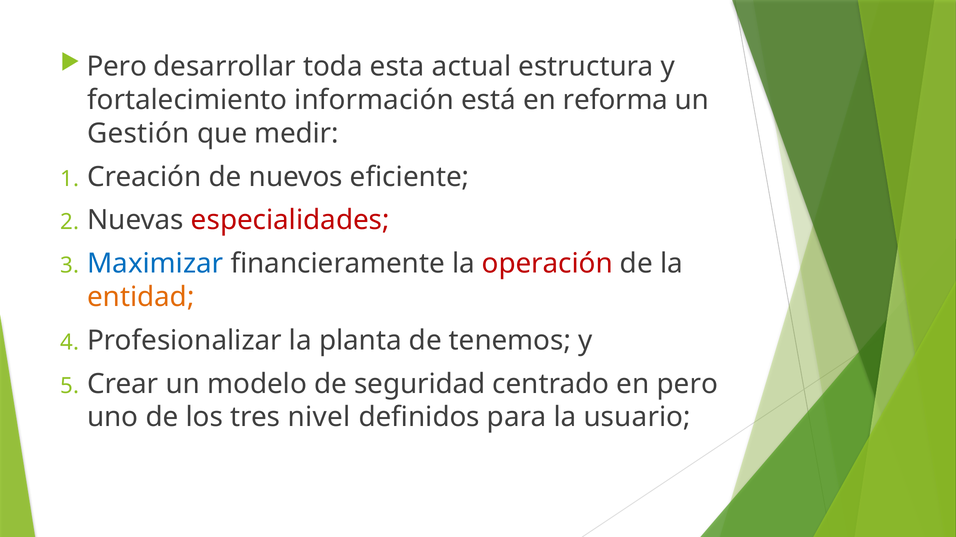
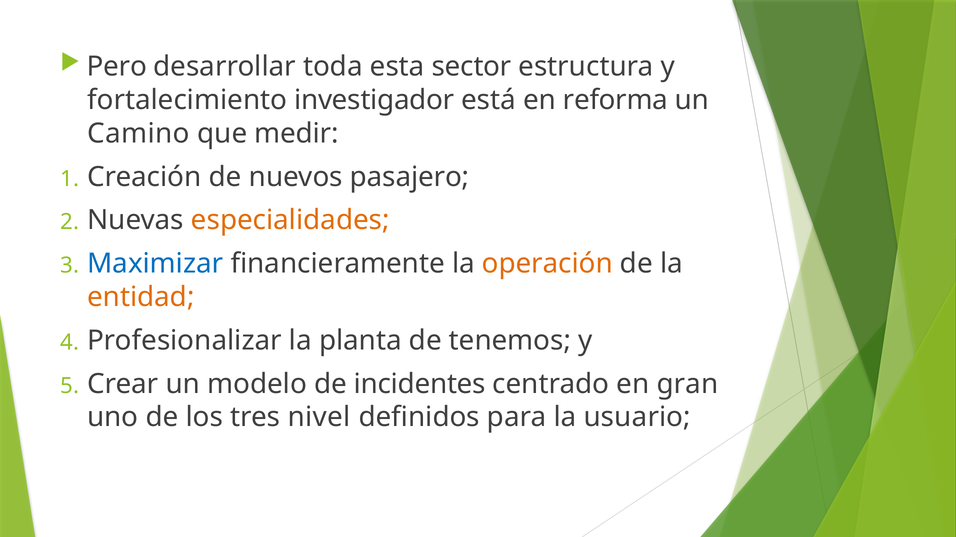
actual: actual -> sector
información: información -> investigador
Gestión: Gestión -> Camino
eficiente: eficiente -> pasajero
especialidades colour: red -> orange
operación colour: red -> orange
seguridad: seguridad -> incidentes
en pero: pero -> gran
